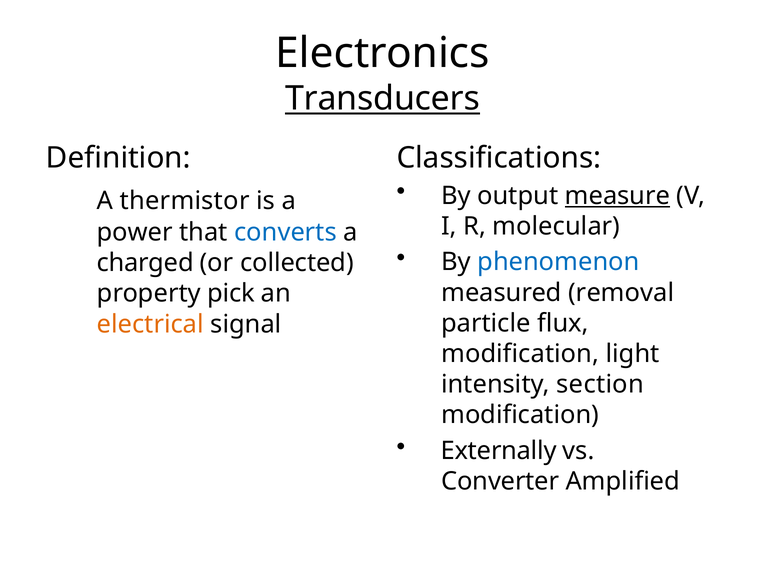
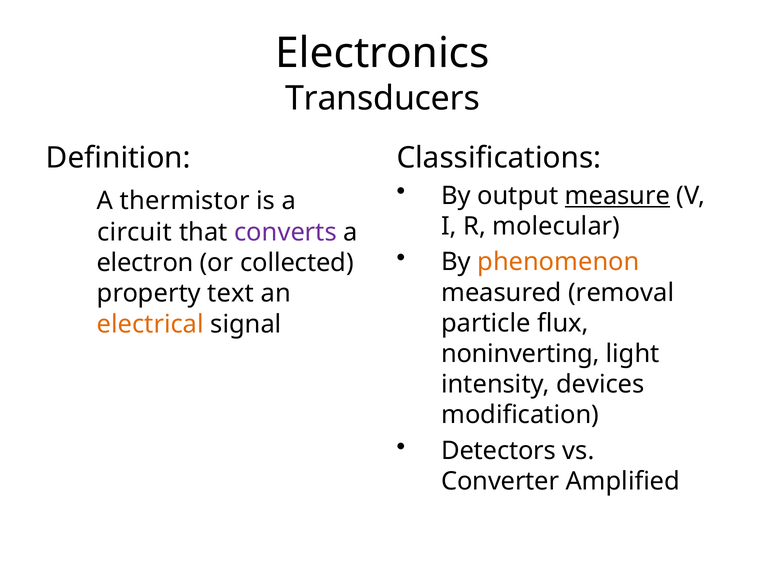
Transducers underline: present -> none
power: power -> circuit
converts colour: blue -> purple
phenomenon colour: blue -> orange
charged: charged -> electron
pick: pick -> text
modification at (520, 354): modification -> noninverting
section: section -> devices
Externally: Externally -> Detectors
